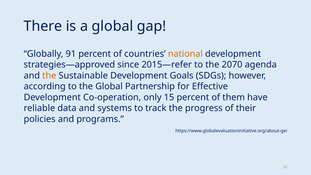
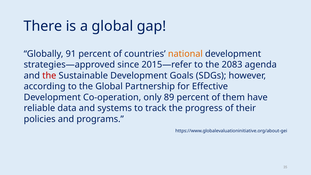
2070: 2070 -> 2083
the at (49, 76) colour: orange -> red
15: 15 -> 89
